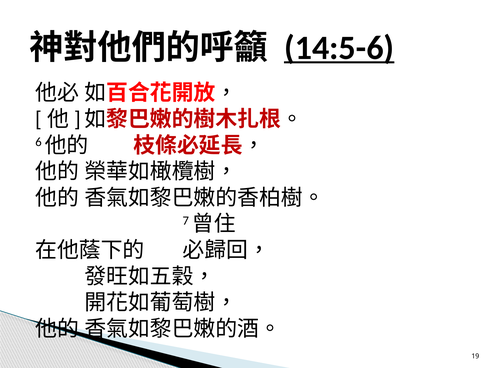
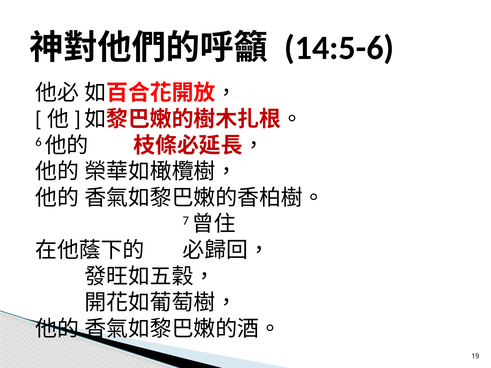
14:5-6 underline: present -> none
